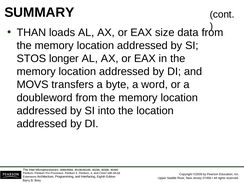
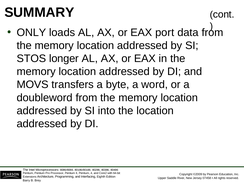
THAN: THAN -> ONLY
size: size -> port
